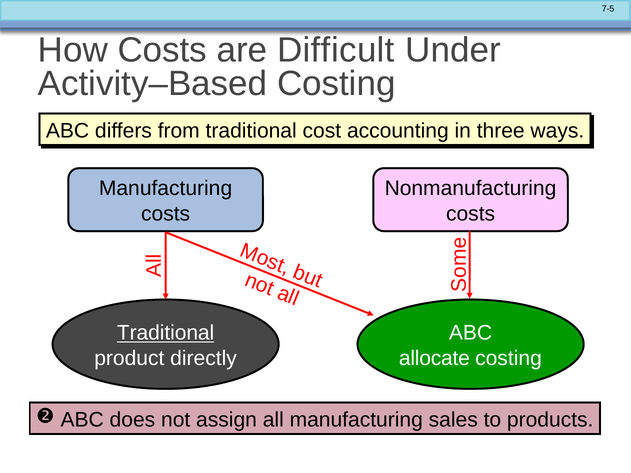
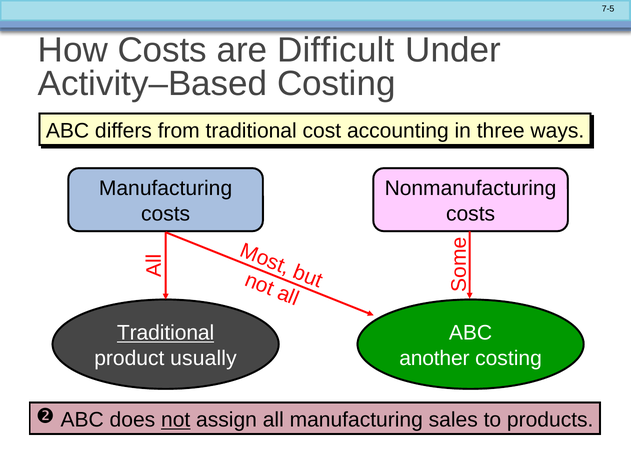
directly: directly -> usually
allocate: allocate -> another
not underline: none -> present
